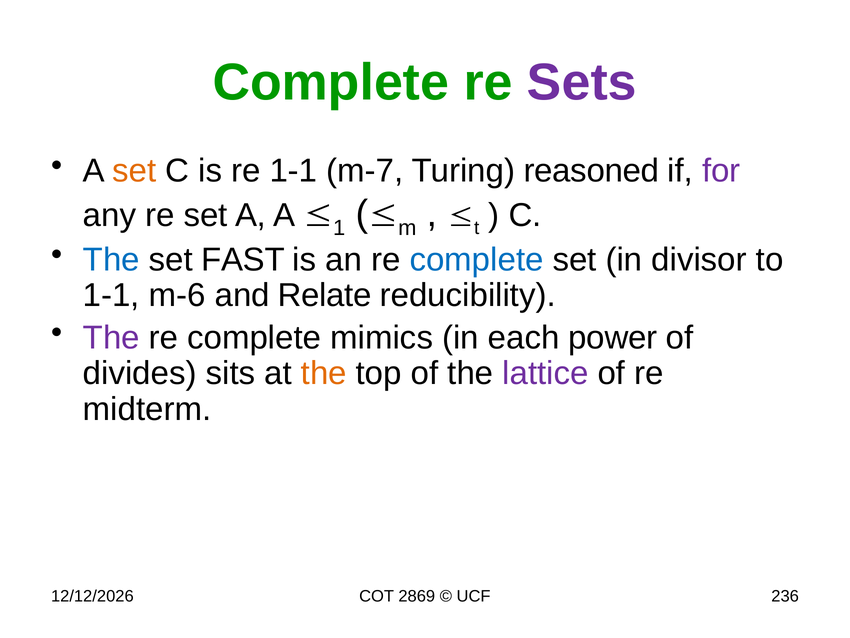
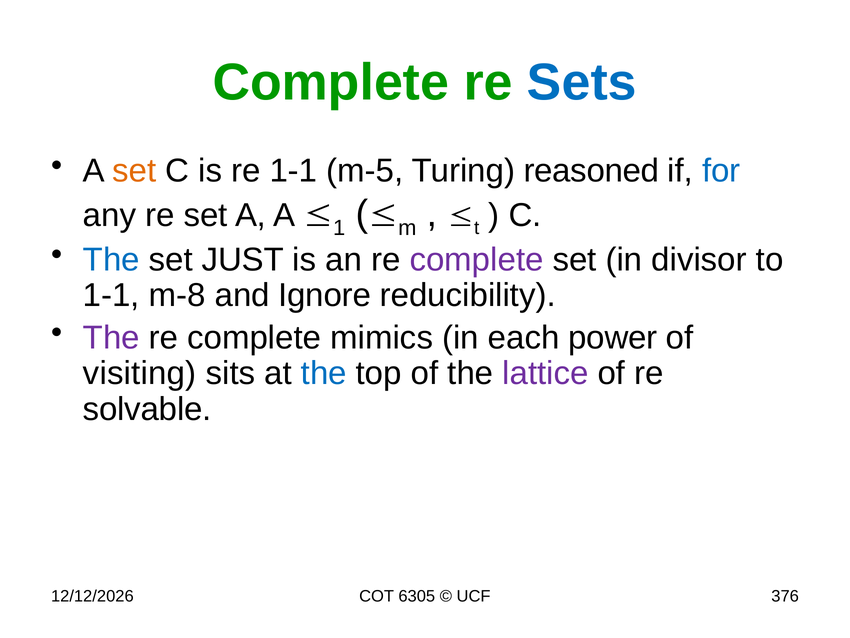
Sets colour: purple -> blue
m-7: m-7 -> m-5
for colour: purple -> blue
FAST: FAST -> JUST
complete at (477, 259) colour: blue -> purple
m-6: m-6 -> m-8
Relate: Relate -> Ignore
divides: divides -> visiting
the at (324, 373) colour: orange -> blue
midterm: midterm -> solvable
2869: 2869 -> 6305
236: 236 -> 376
